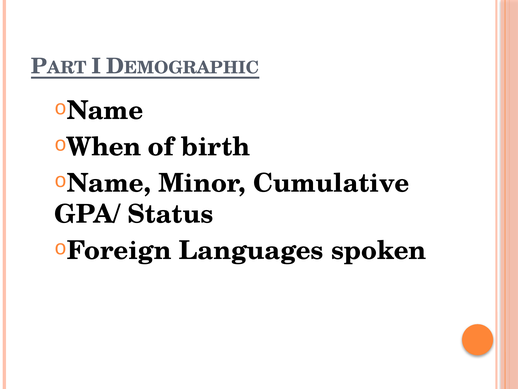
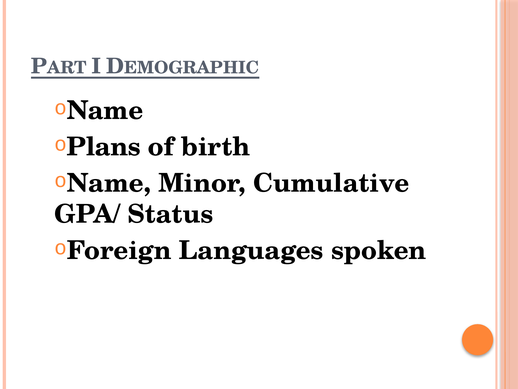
When: When -> Plans
